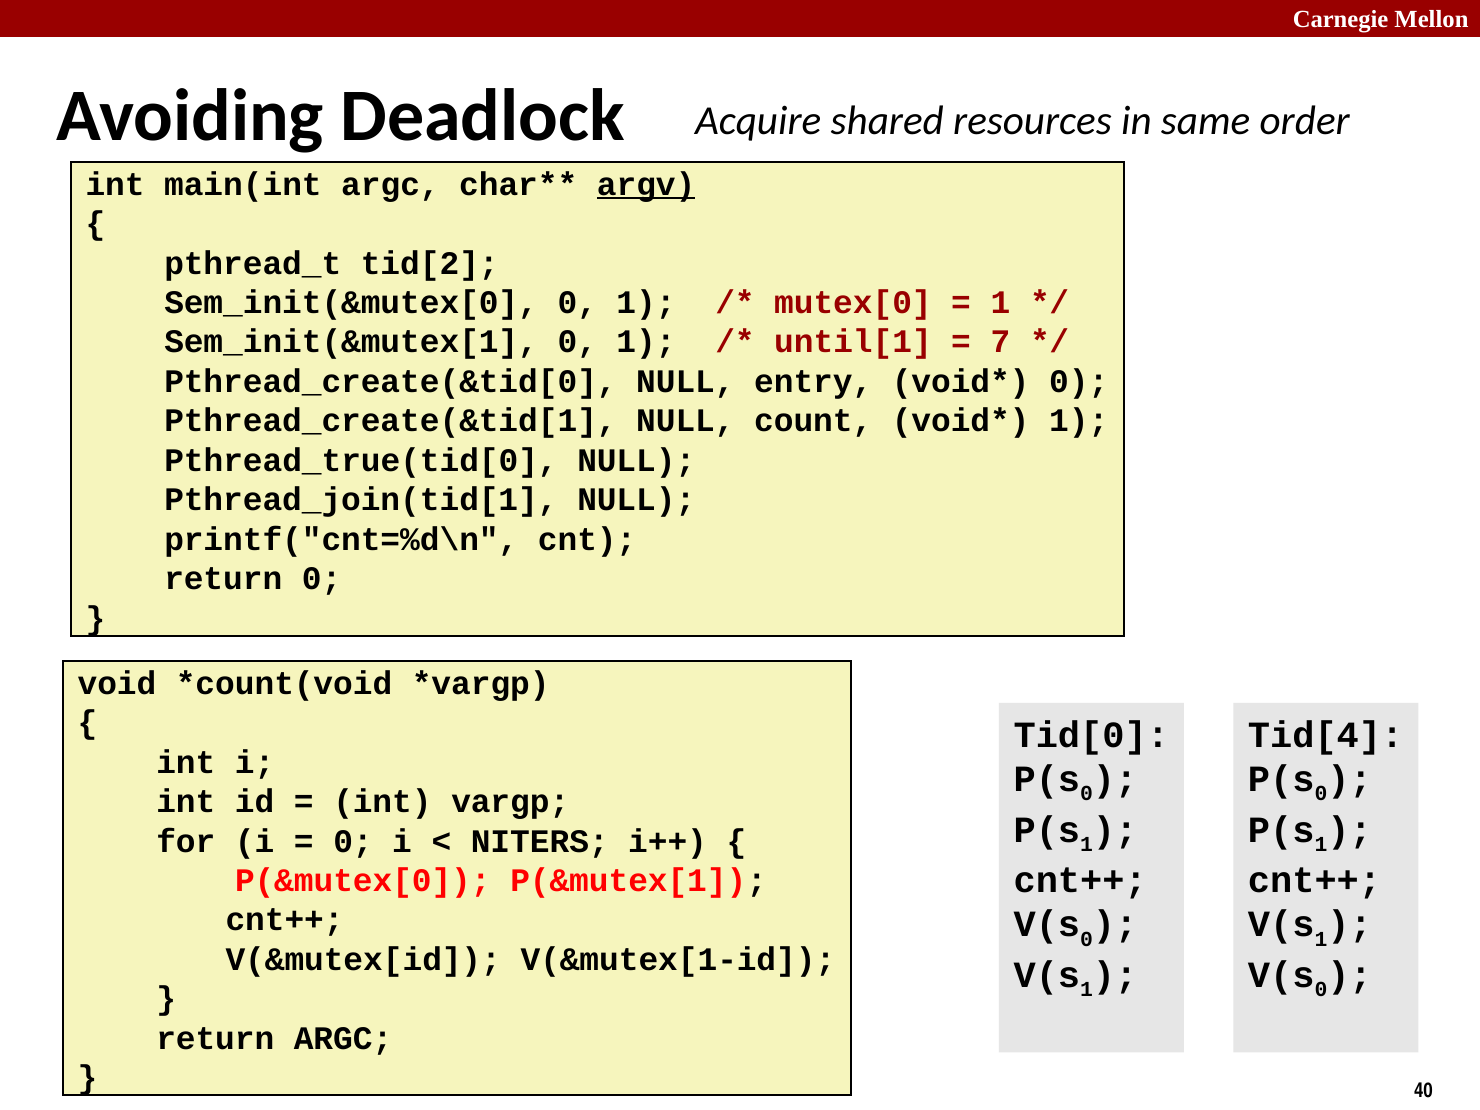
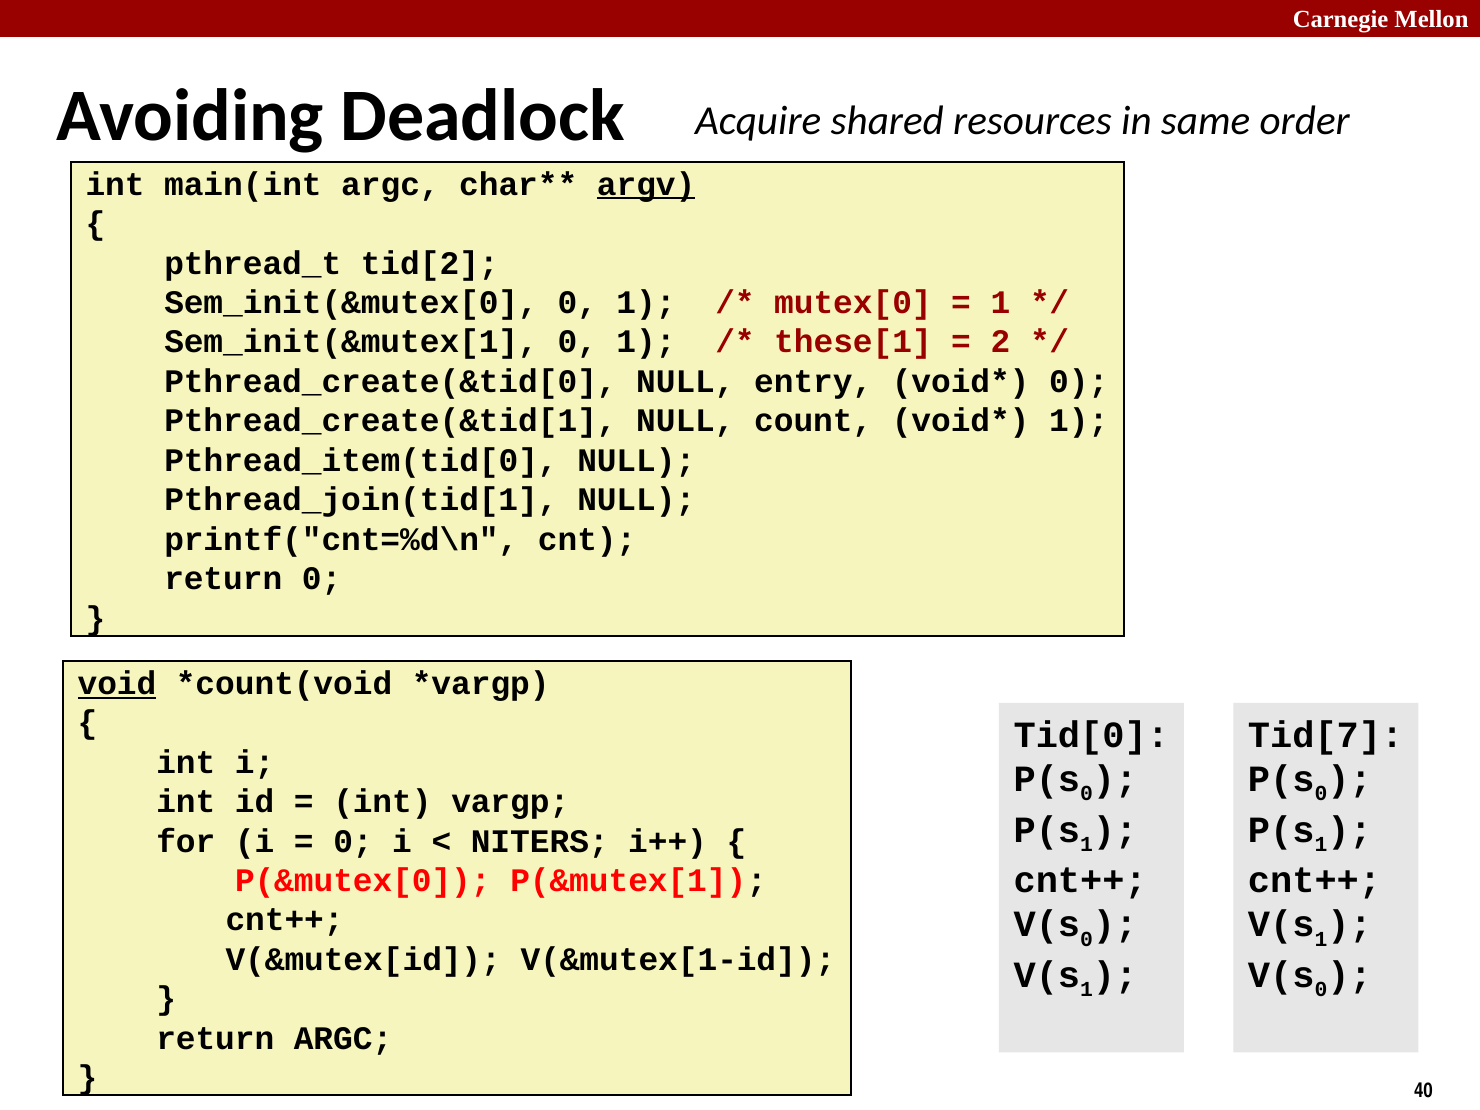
until[1: until[1 -> these[1
7: 7 -> 2
Pthread_true(tid[0: Pthread_true(tid[0 -> Pthread_item(tid[0
void underline: none -> present
Tid[4: Tid[4 -> Tid[7
